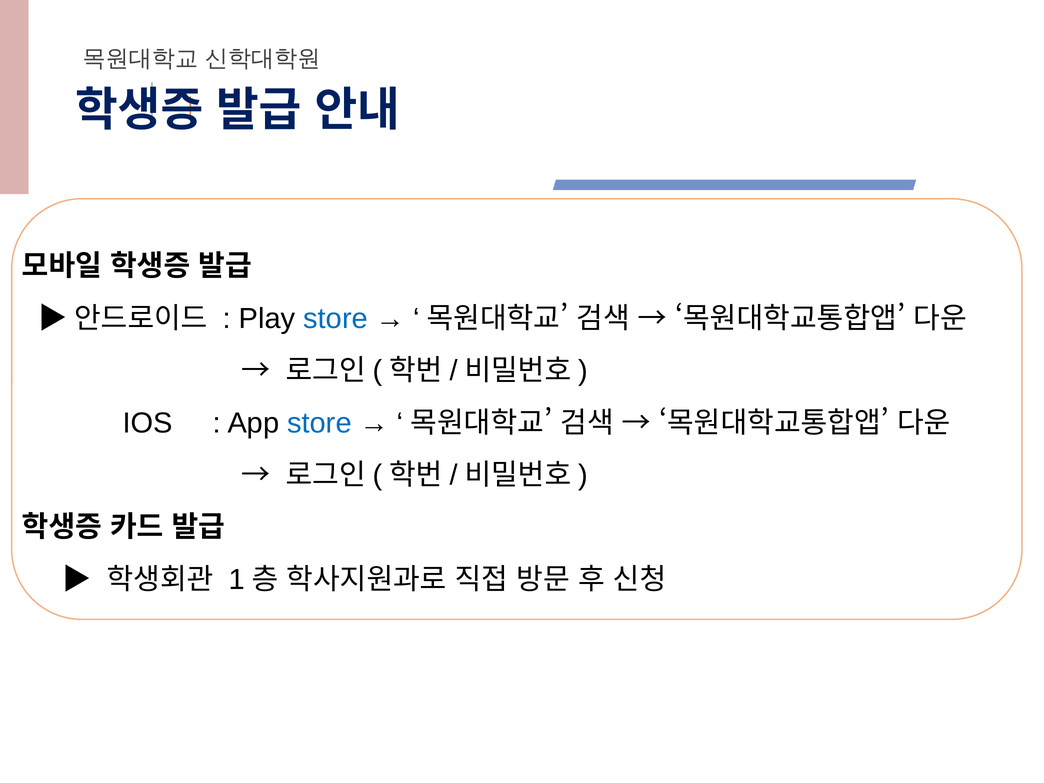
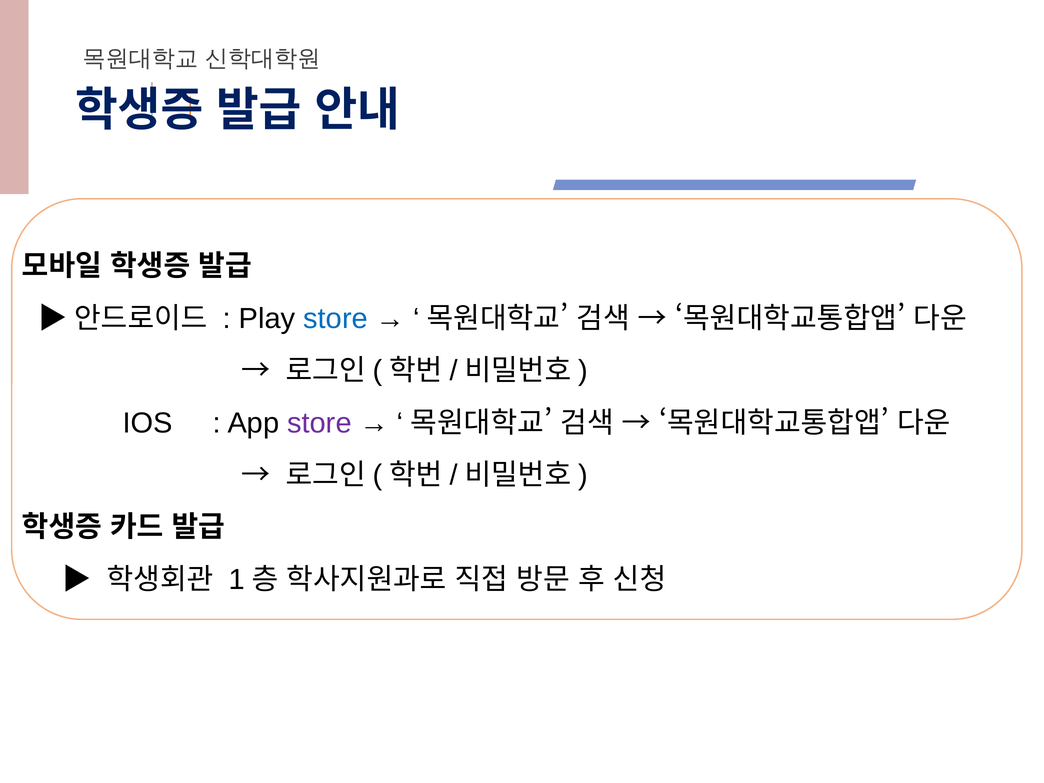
store at (319, 423) colour: blue -> purple
